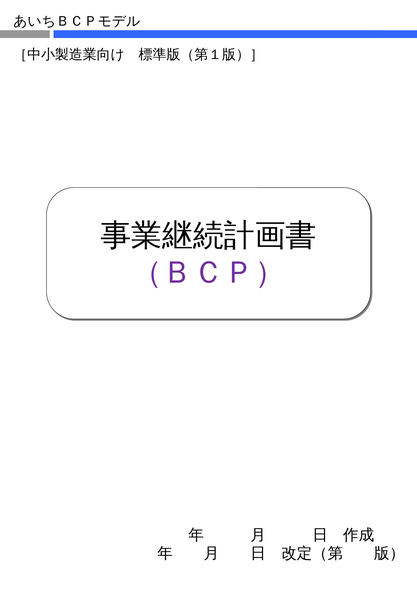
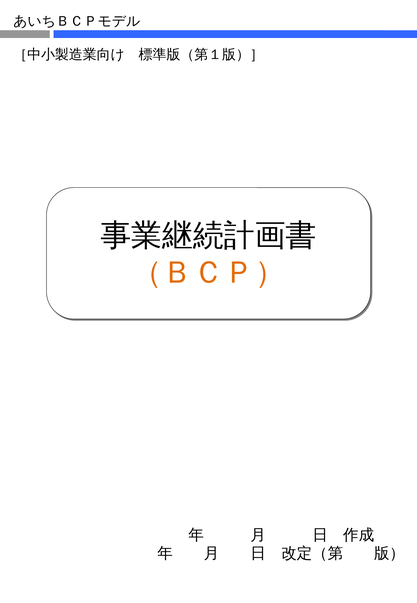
（ＢＣＰ） colour: purple -> orange
